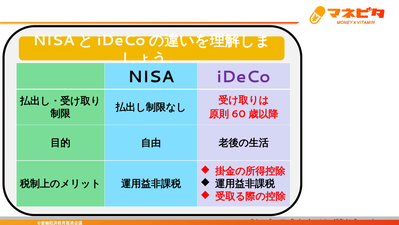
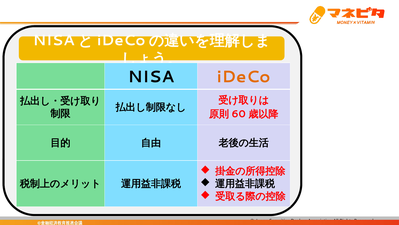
iDeCo colour: purple -> orange
